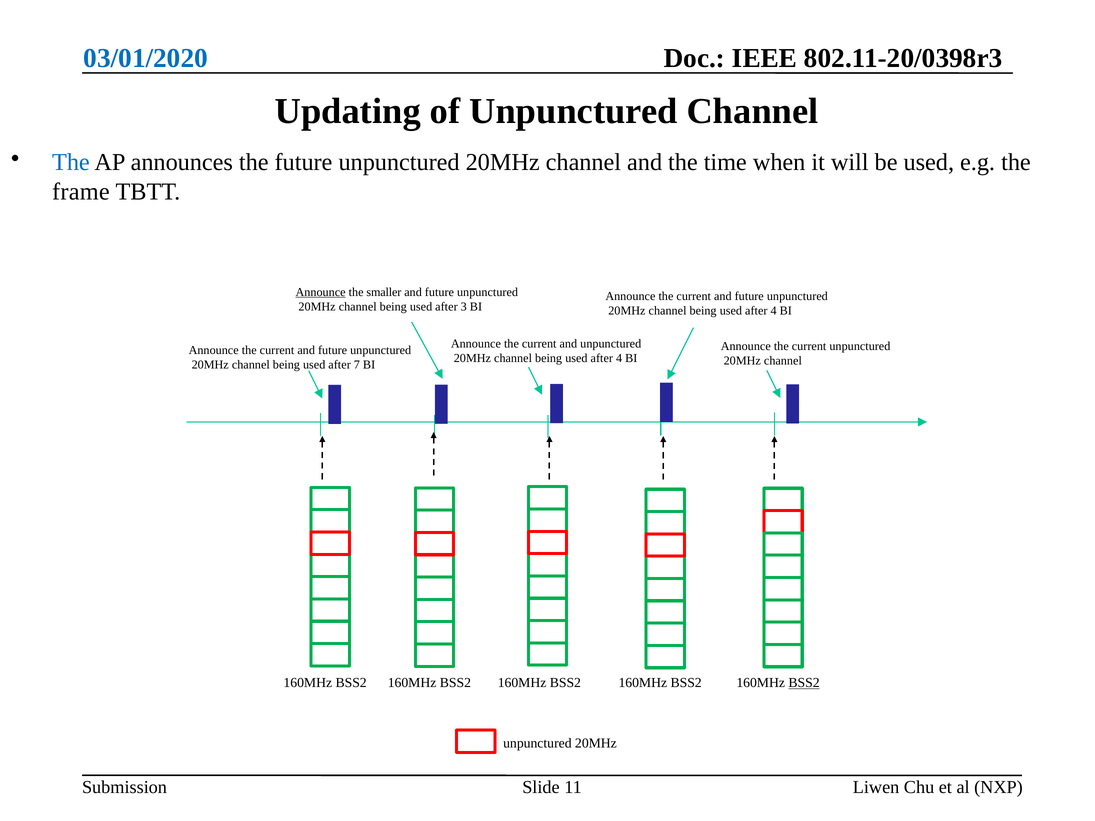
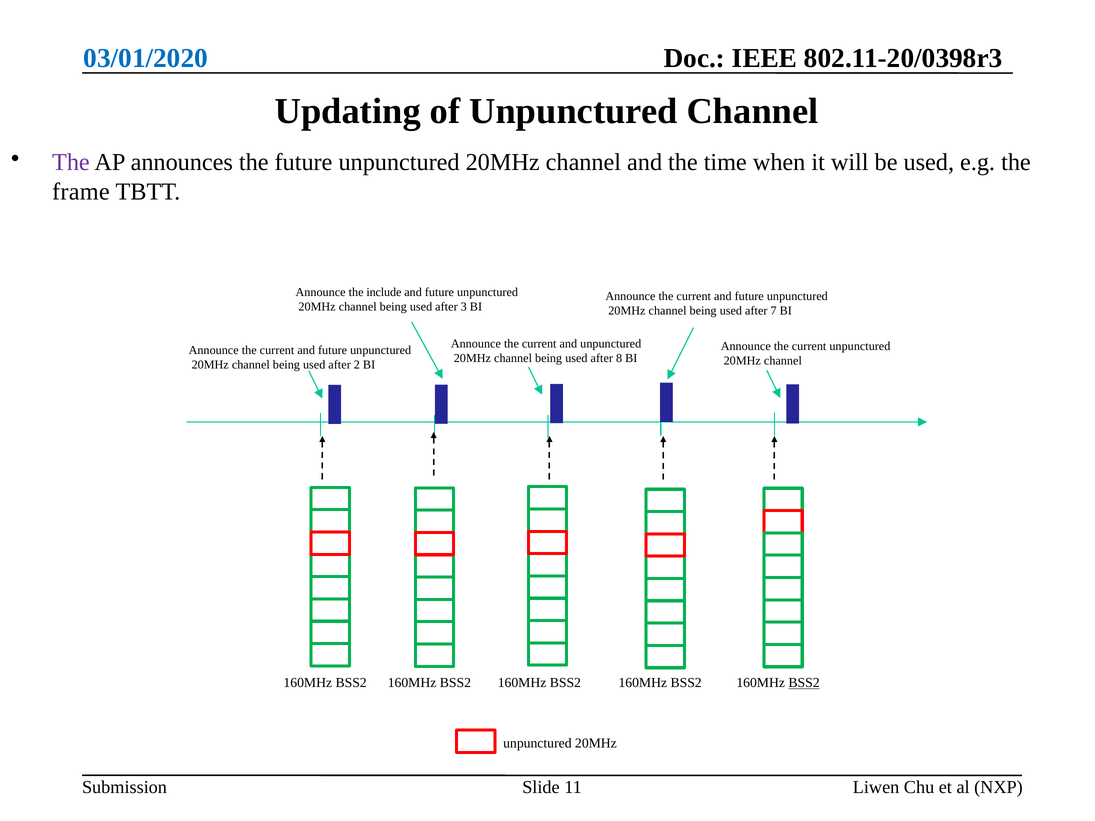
The at (71, 163) colour: blue -> purple
Announce at (321, 292) underline: present -> none
smaller: smaller -> include
4 at (774, 311): 4 -> 7
4 at (619, 359): 4 -> 8
7: 7 -> 2
